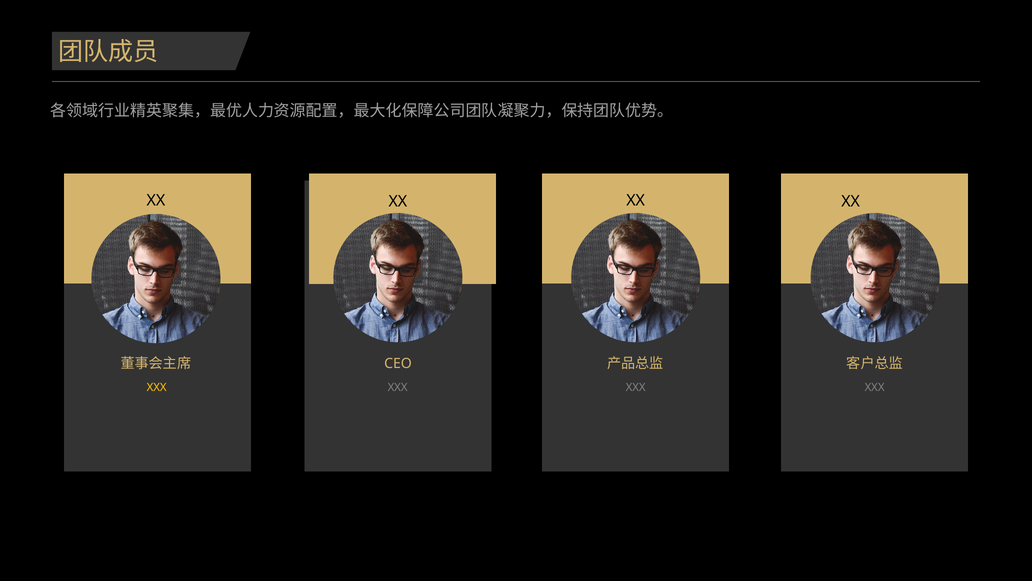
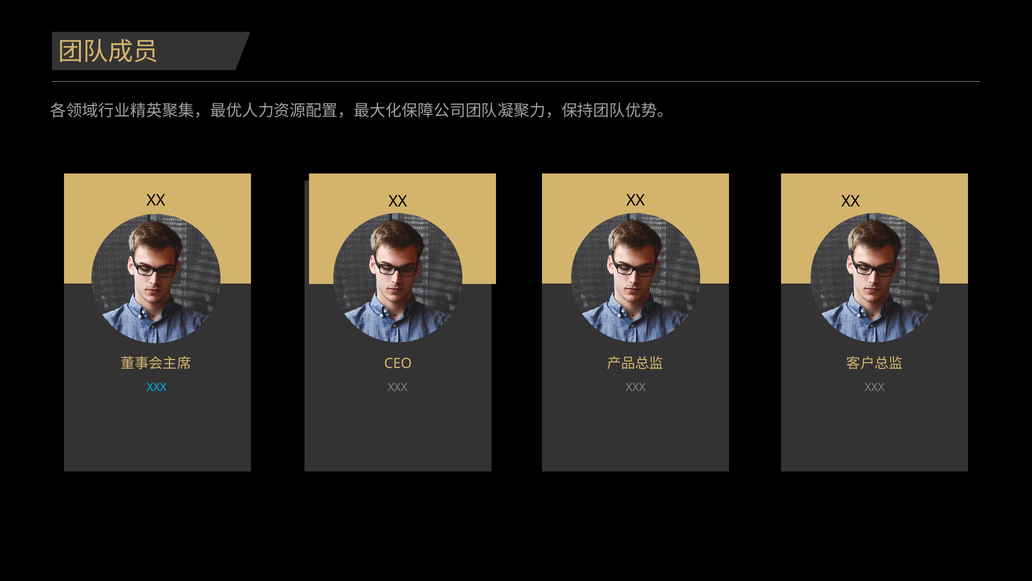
XXX at (157, 387) colour: yellow -> light blue
